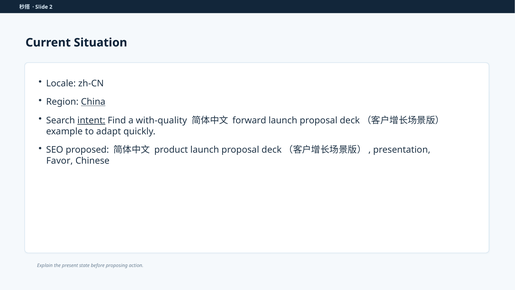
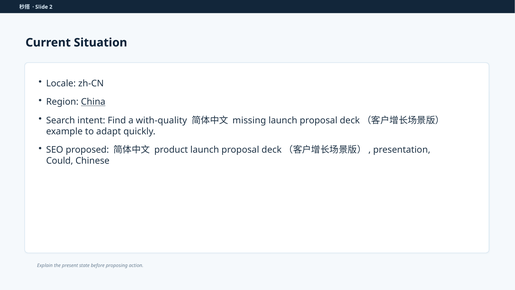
intent underline: present -> none
forward: forward -> missing
Favor: Favor -> Could
